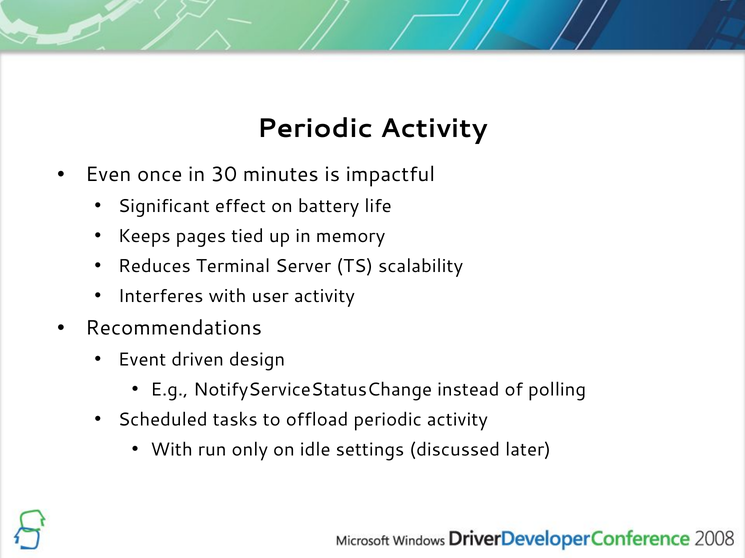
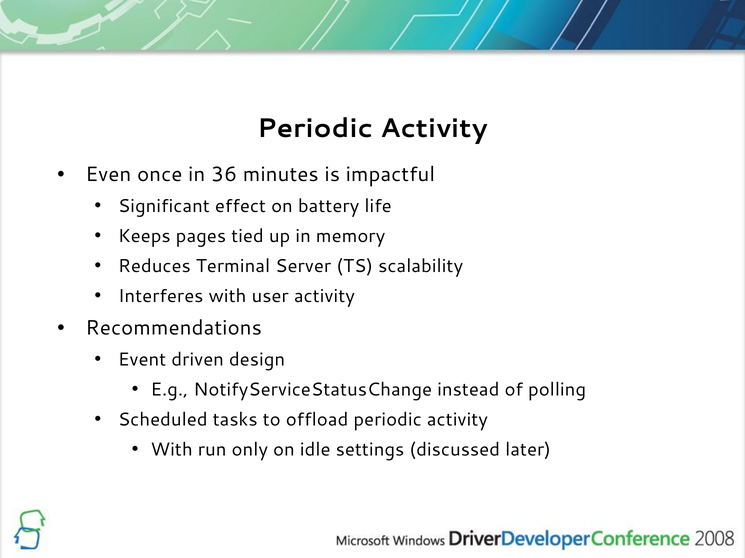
30: 30 -> 36
